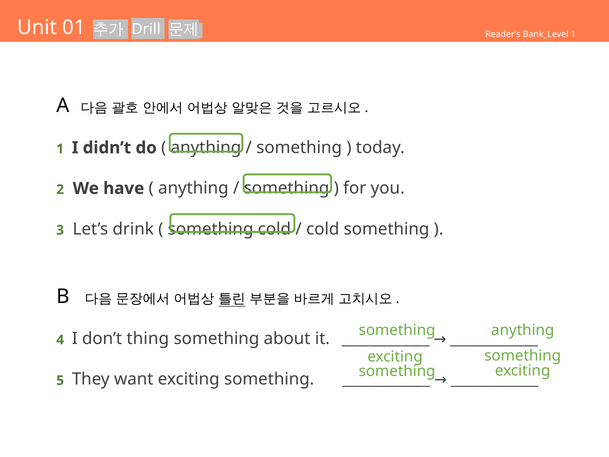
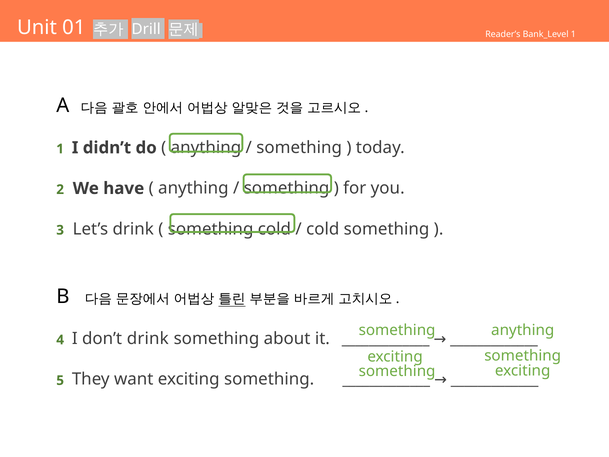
don’t thing: thing -> drink
